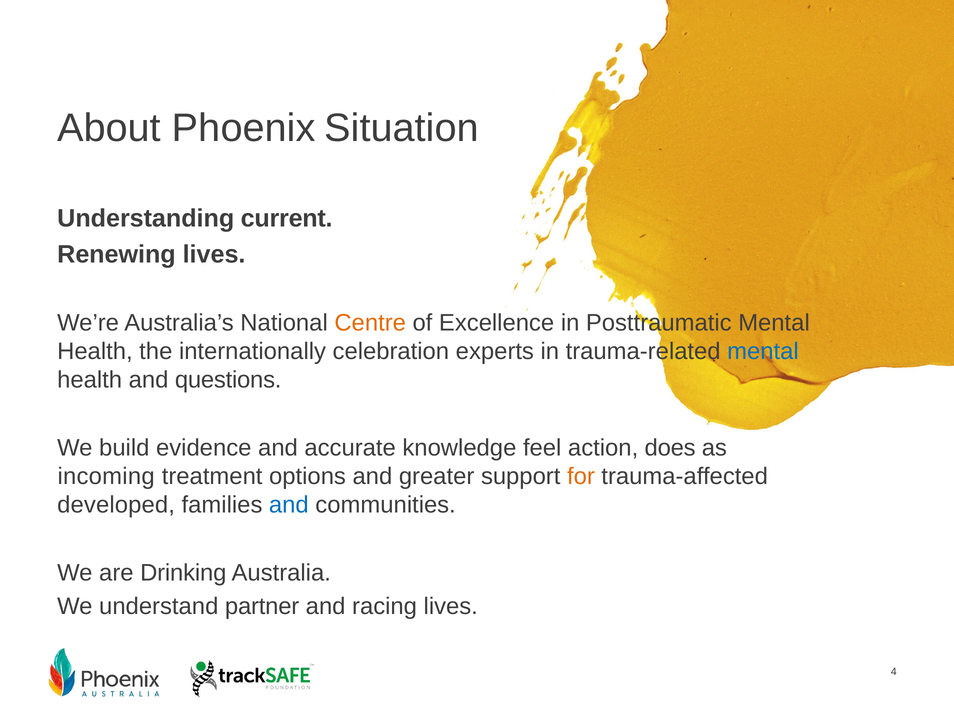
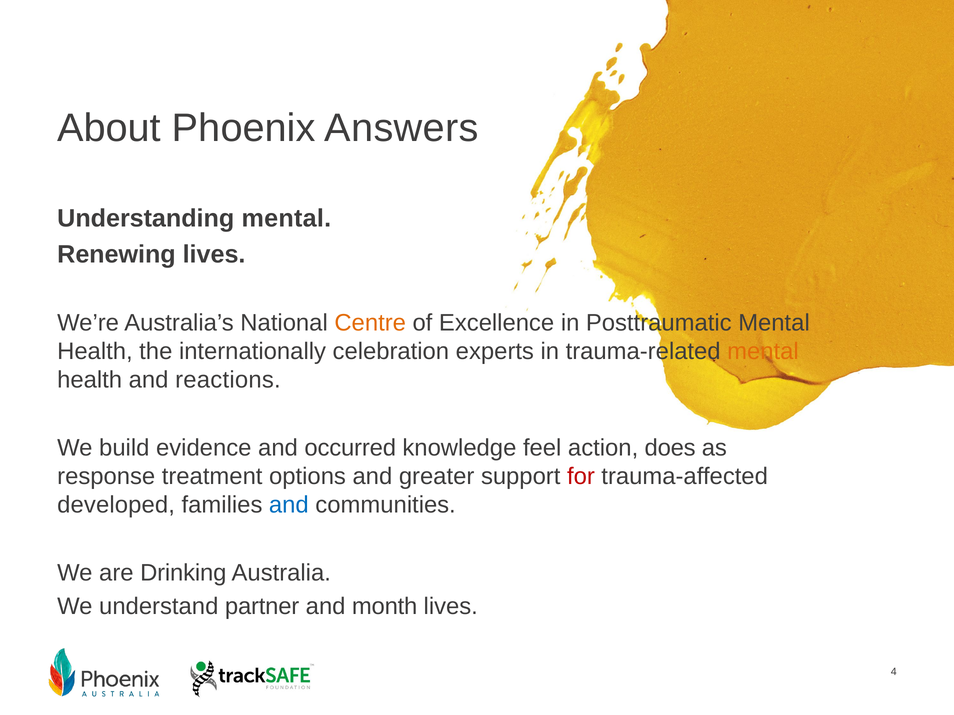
Situation: Situation -> Answers
Understanding current: current -> mental
mental at (763, 352) colour: blue -> orange
questions: questions -> reactions
accurate: accurate -> occurred
incoming: incoming -> response
for colour: orange -> red
racing: racing -> month
